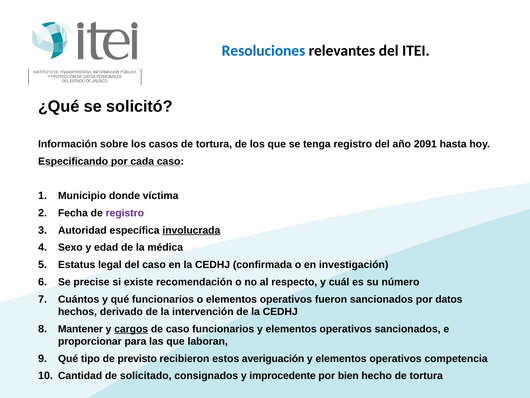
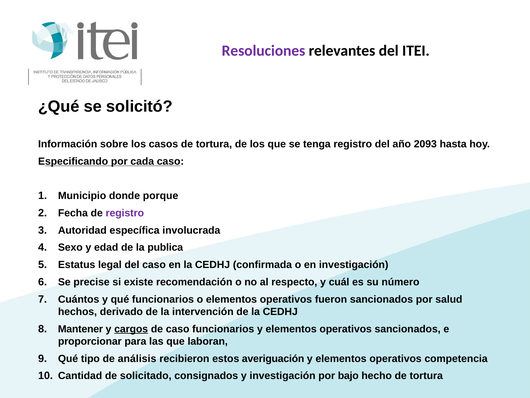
Resoluciones colour: blue -> purple
2091: 2091 -> 2093
víctima: víctima -> porque
involucrada underline: present -> none
médica: médica -> publica
datos: datos -> salud
previsto: previsto -> análisis
y improcedente: improcedente -> investigación
bien: bien -> bajo
